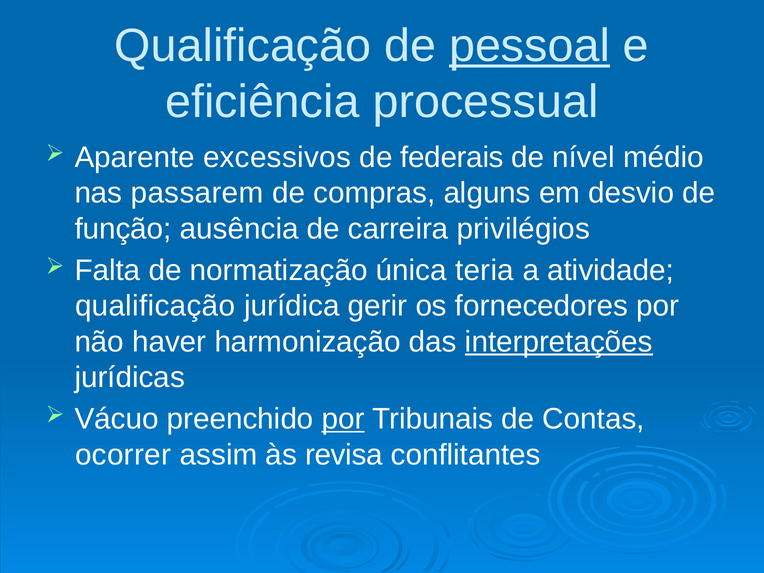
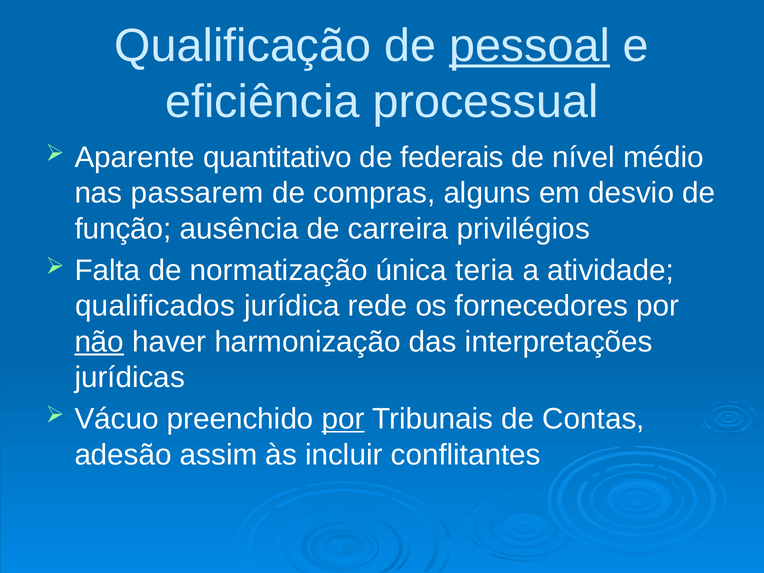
excessivos: excessivos -> quantitativo
qualificação at (155, 306): qualificação -> qualificados
gerir: gerir -> rede
não underline: none -> present
interpretações underline: present -> none
ocorrer: ocorrer -> adesão
revisa: revisa -> incluir
